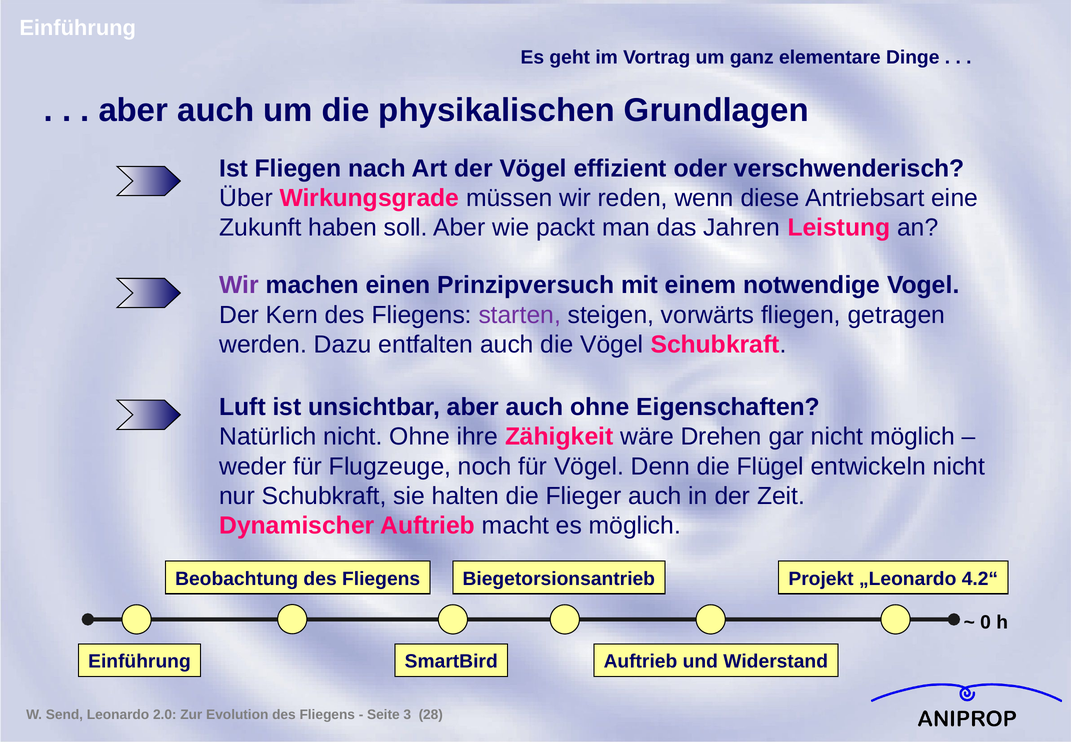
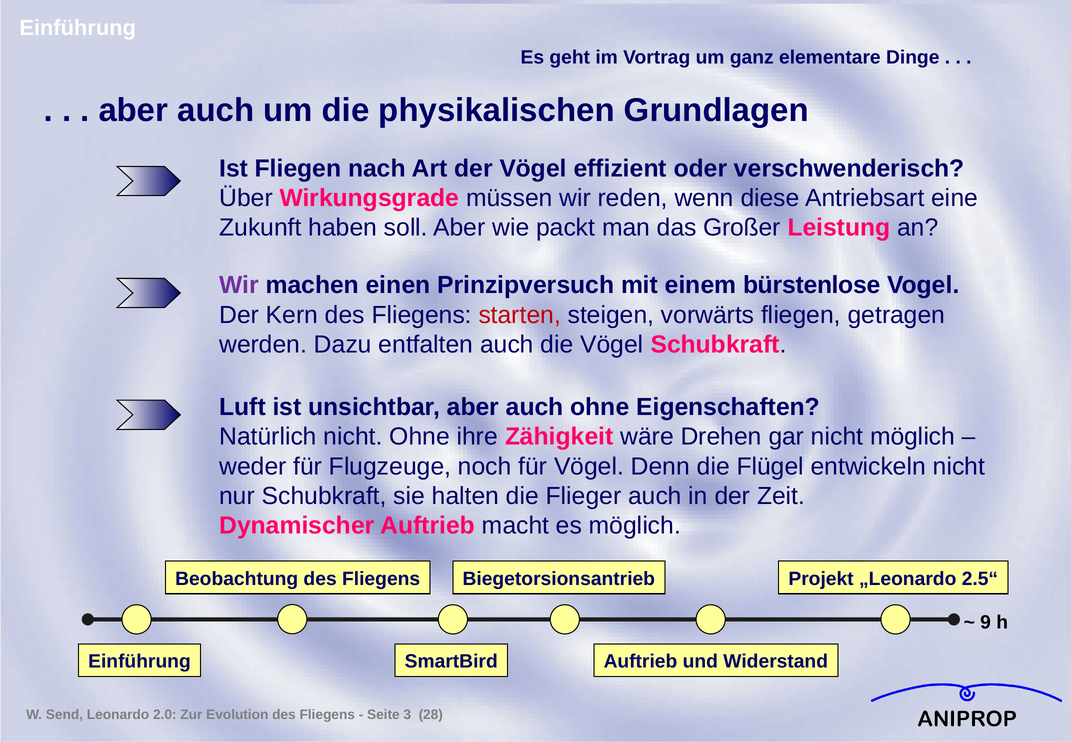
Jahren: Jahren -> Großer
notwendige: notwendige -> bürstenlose
starten colour: purple -> red
4.2“: 4.2“ -> 2.5“
0: 0 -> 9
